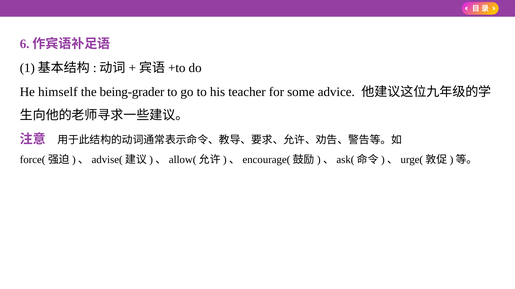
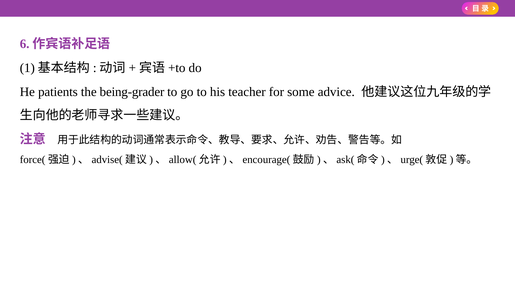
himself: himself -> patients
